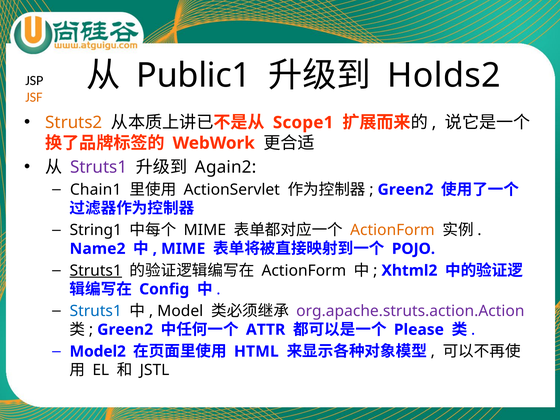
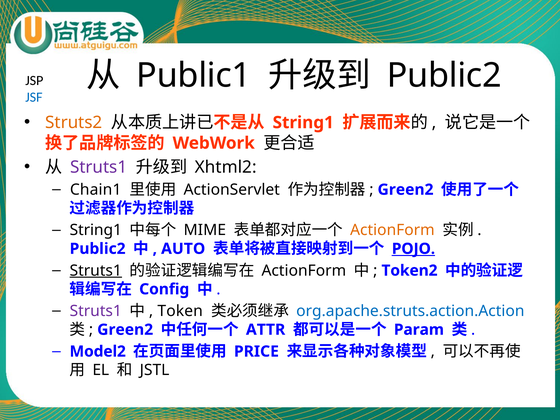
Holds2 at (444, 75): Holds2 -> Public2
JSF colour: orange -> blue
Scope1 at (303, 123): Scope1 -> String1
Again2: Again2 -> Xhtml2
Name2 at (98, 249): Name2 -> Public2
MIME at (183, 249): MIME -> AUTO
POJO underline: none -> present
Xhtml2: Xhtml2 -> Token2
Struts1 at (96, 311) colour: blue -> purple
Model: Model -> Token
org.apache.struts.action.Action colour: purple -> blue
Please: Please -> Param
HTML: HTML -> PRICE
